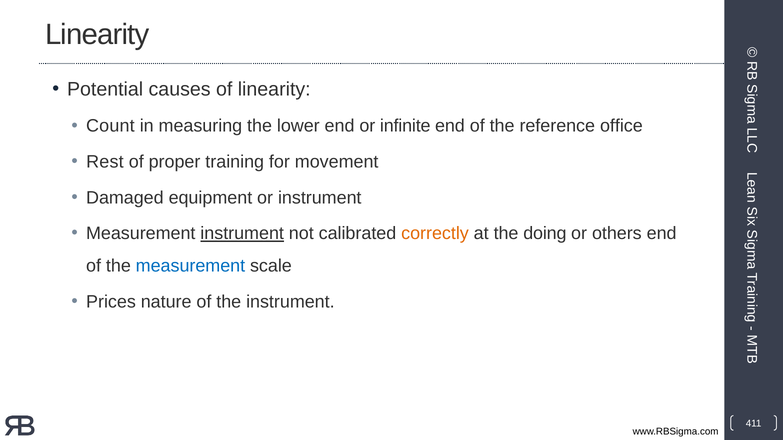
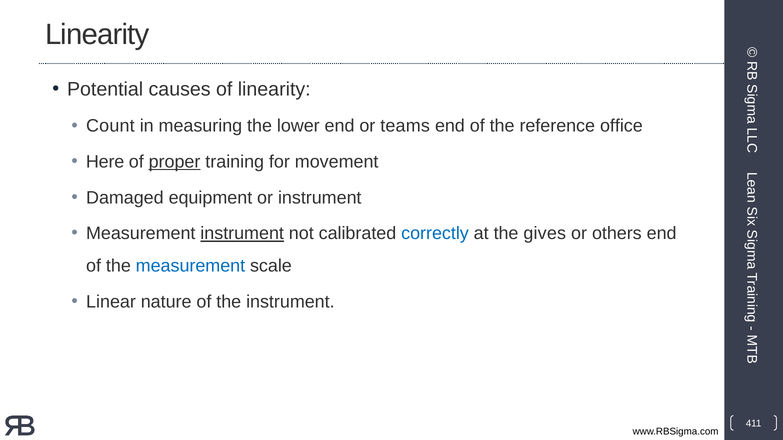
infinite: infinite -> teams
Rest: Rest -> Here
proper underline: none -> present
correctly colour: orange -> blue
doing: doing -> gives
Prices: Prices -> Linear
